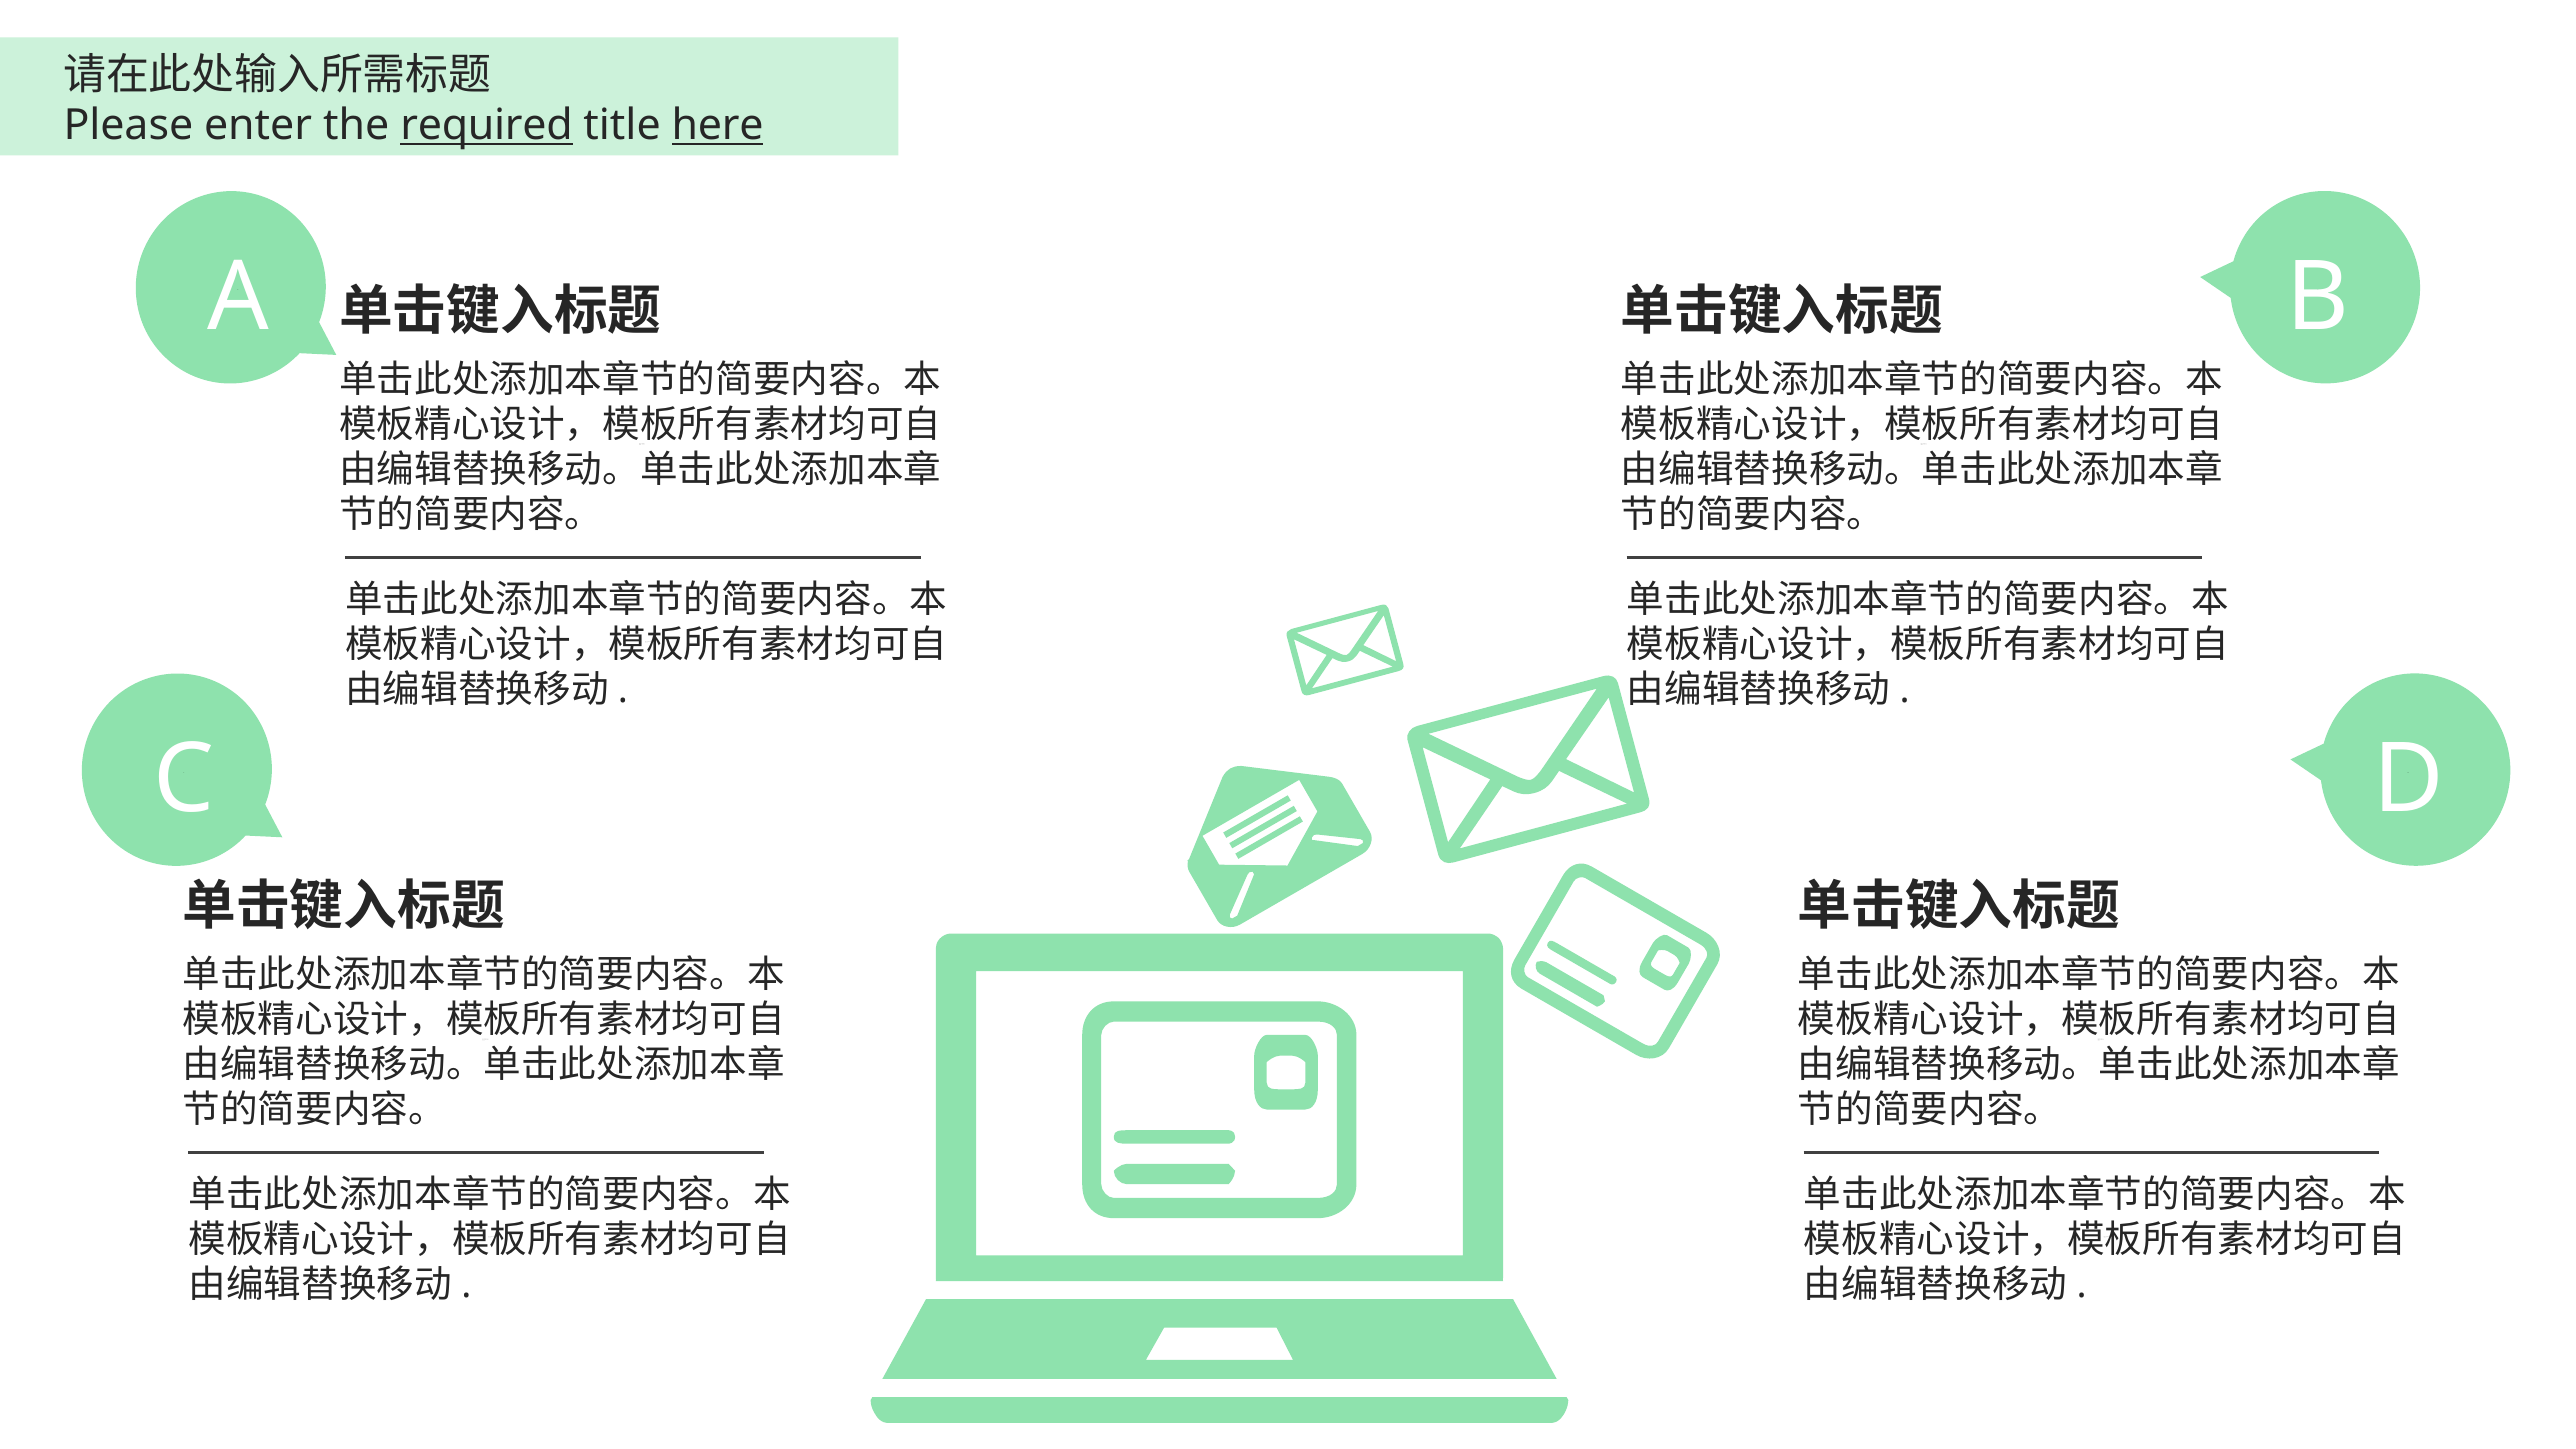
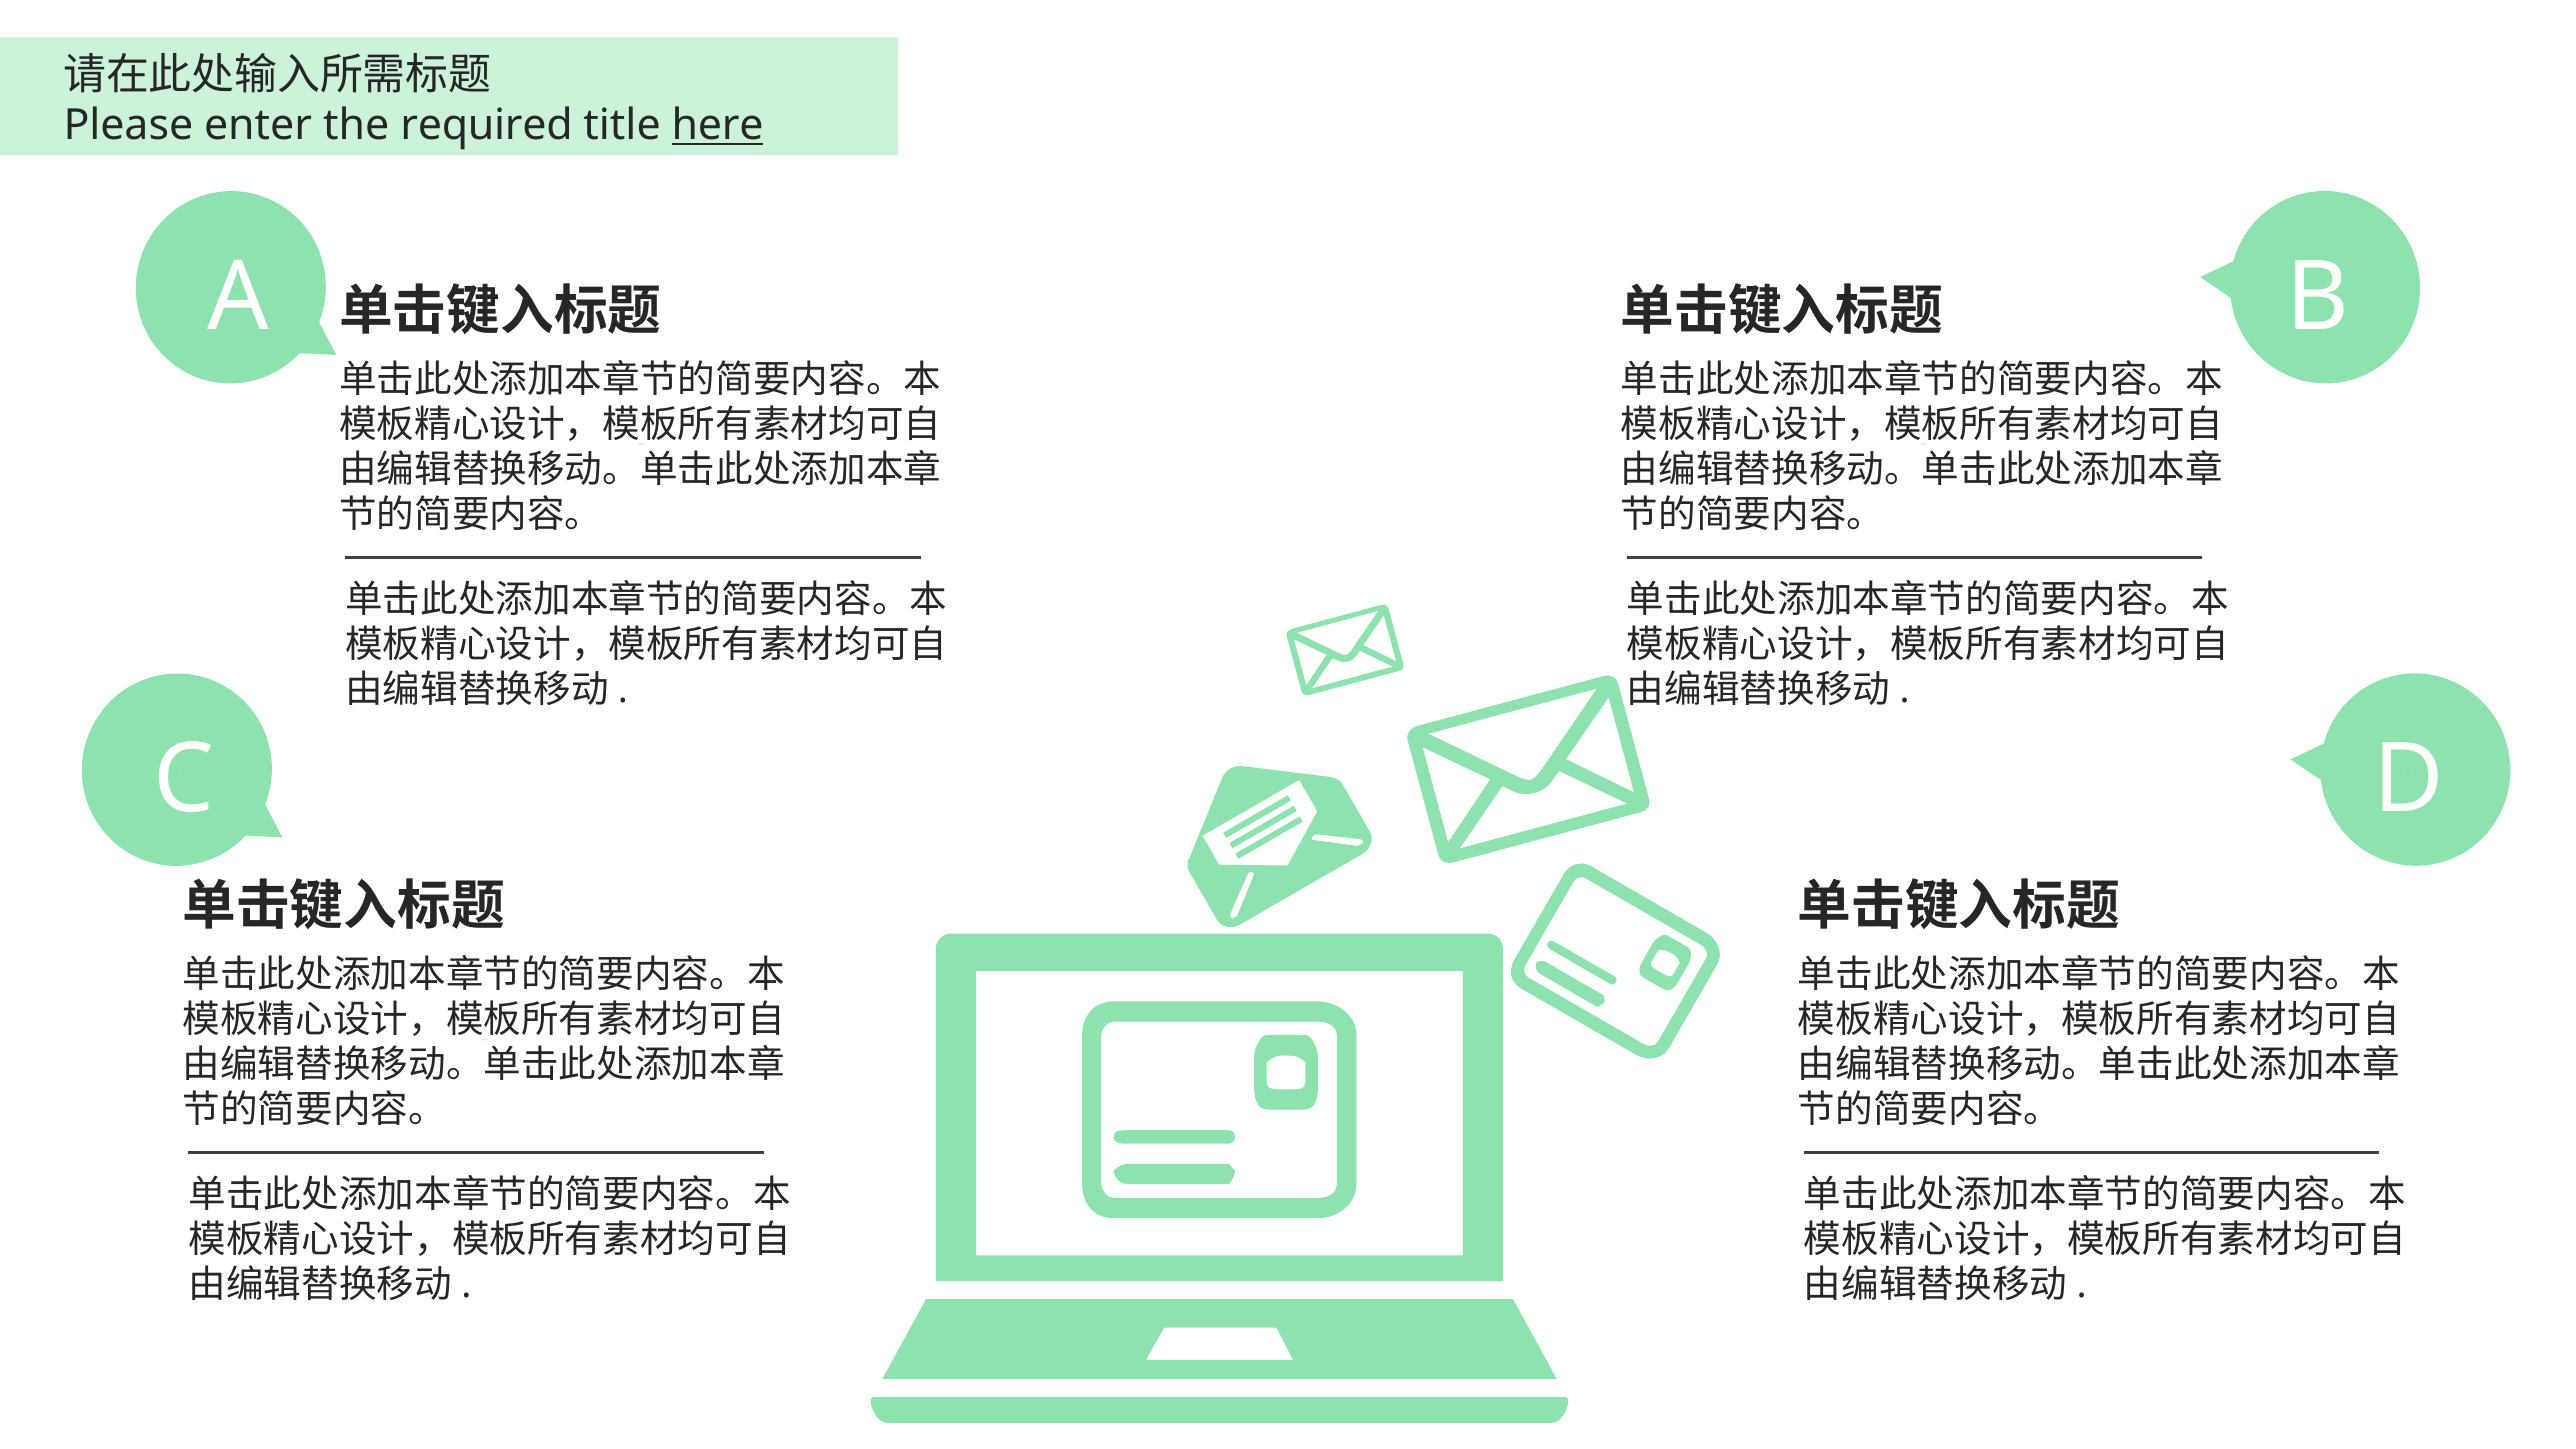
required underline: present -> none
